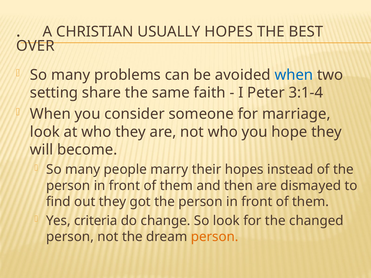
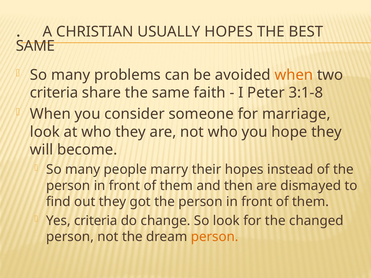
OVER at (35, 46): OVER -> SAME
when at (294, 75) colour: blue -> orange
setting at (54, 93): setting -> criteria
3:1-4: 3:1-4 -> 3:1-8
